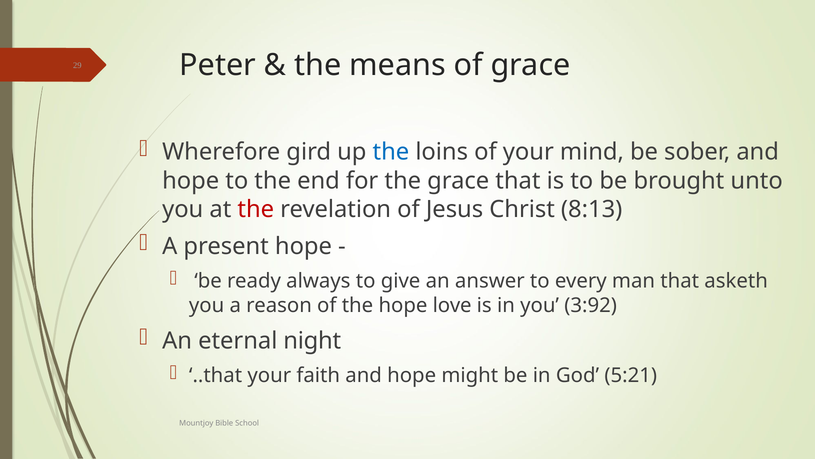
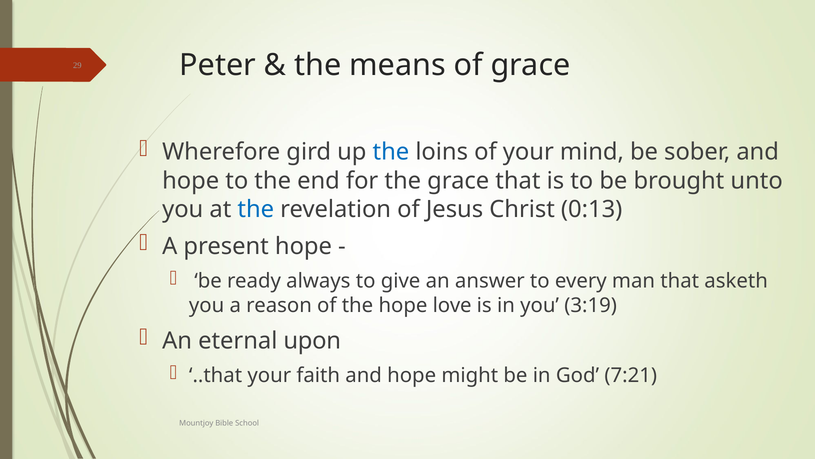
the at (256, 209) colour: red -> blue
8:13: 8:13 -> 0:13
3:92: 3:92 -> 3:19
night: night -> upon
5:21: 5:21 -> 7:21
